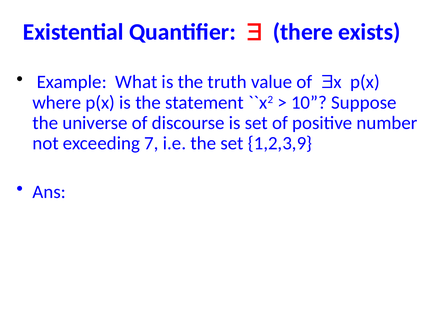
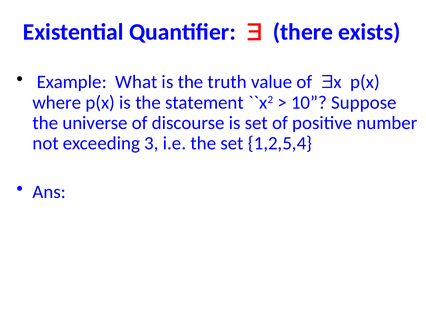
7: 7 -> 3
1,2,3,9: 1,2,3,9 -> 1,2,5,4
